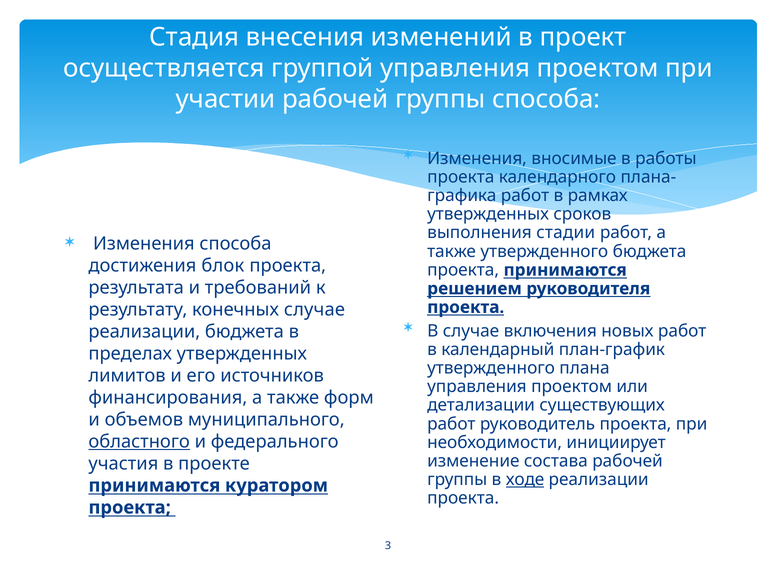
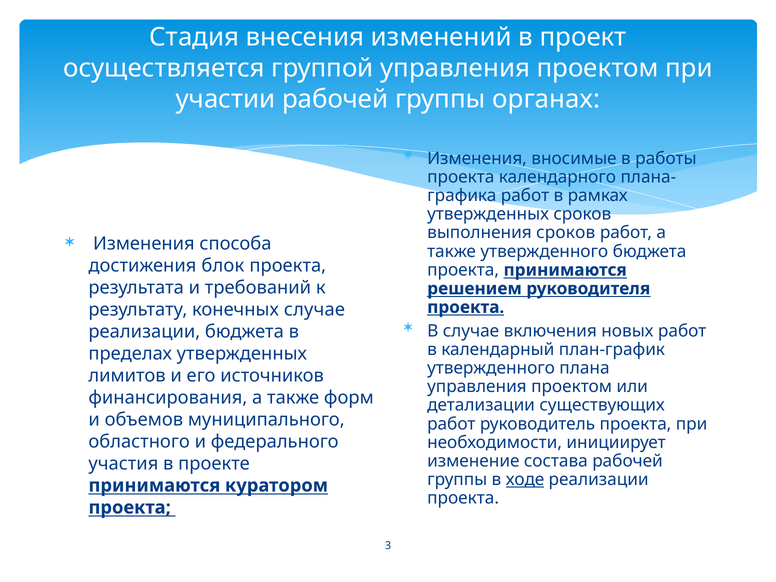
группы способа: способа -> органах
выполнения стадии: стадии -> сроков
областного underline: present -> none
